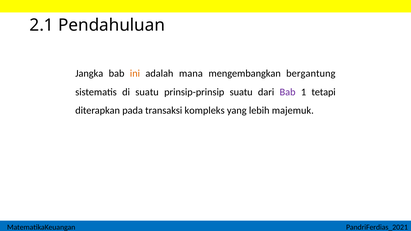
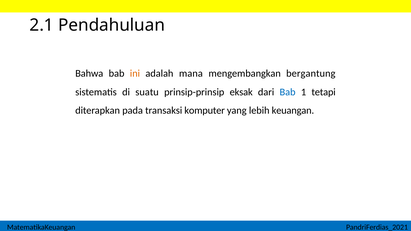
Jangka: Jangka -> Bahwa
prinsip-prinsip suatu: suatu -> eksak
Bab at (288, 92) colour: purple -> blue
kompleks: kompleks -> komputer
majemuk: majemuk -> keuangan
